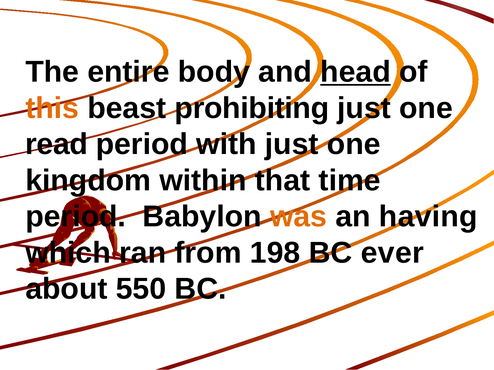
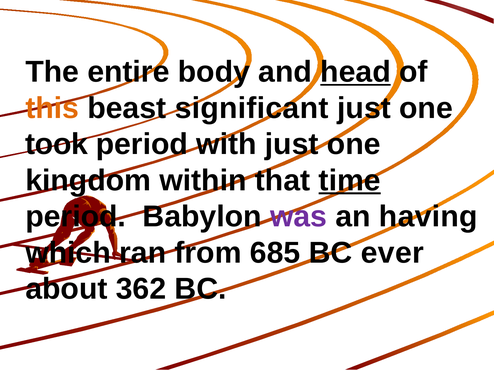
prohibiting: prohibiting -> significant
read: read -> took
time underline: none -> present
was colour: orange -> purple
198: 198 -> 685
550: 550 -> 362
